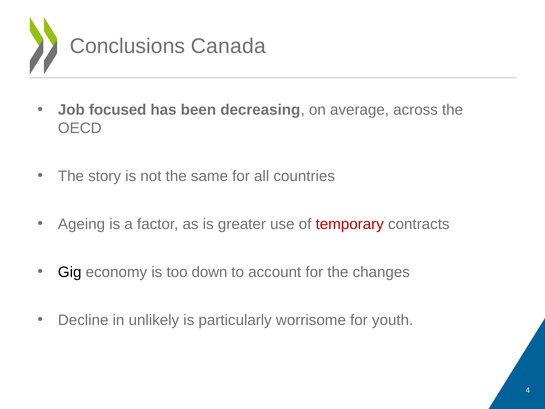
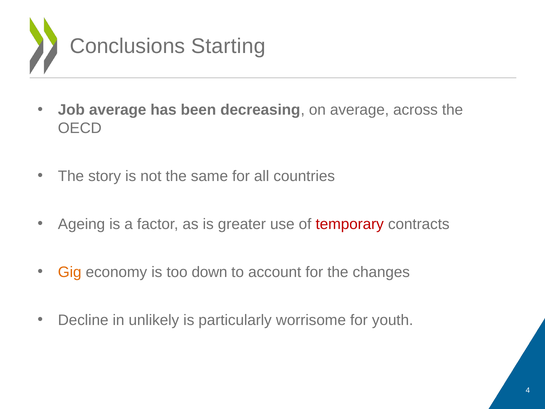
Canada: Canada -> Starting
Job focused: focused -> average
Gig colour: black -> orange
